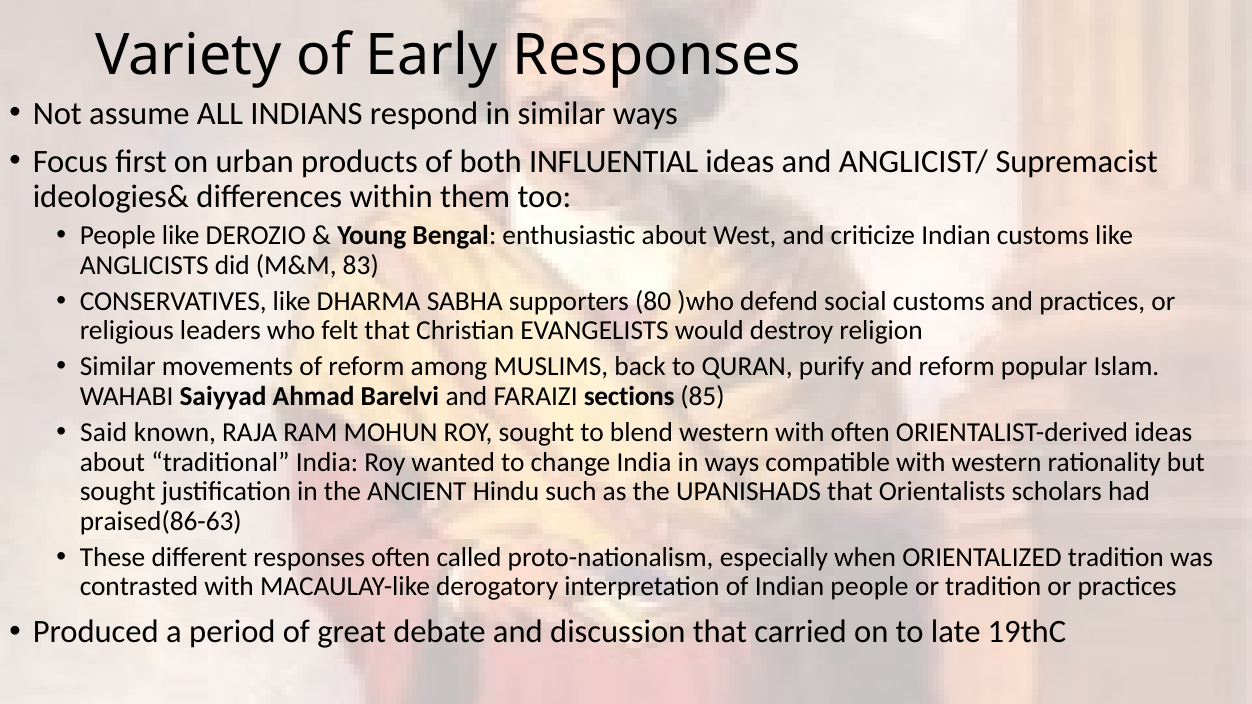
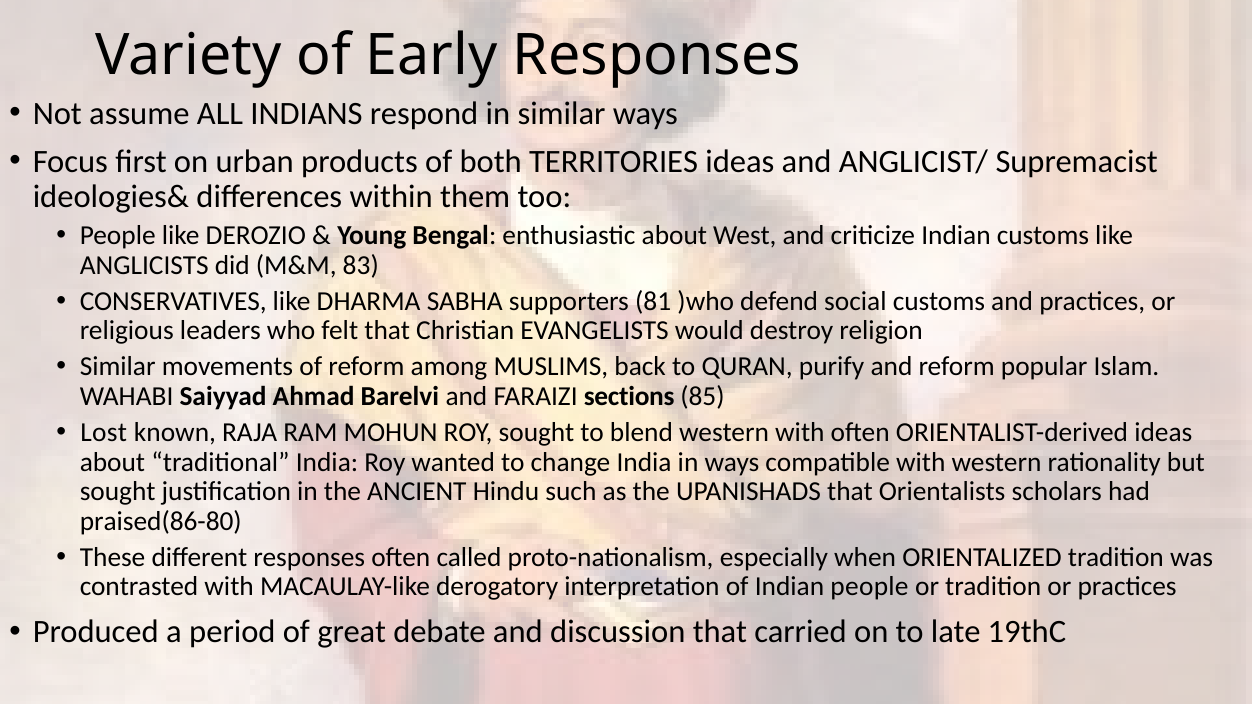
INFLUENTIAL: INFLUENTIAL -> TERRITORIES
80: 80 -> 81
Said: Said -> Lost
praised(86-63: praised(86-63 -> praised(86-80
